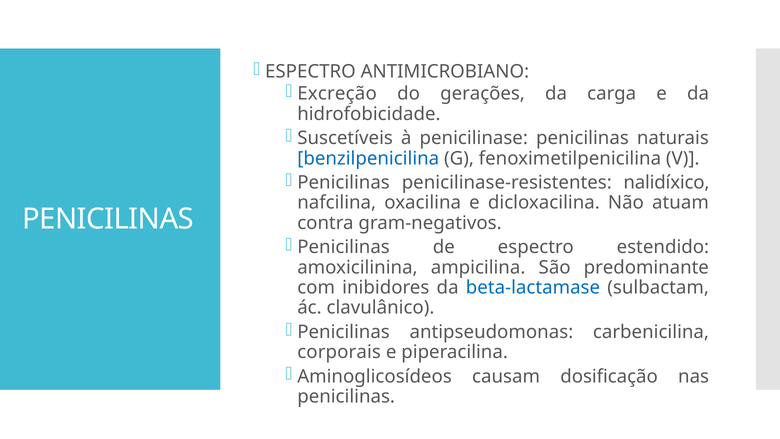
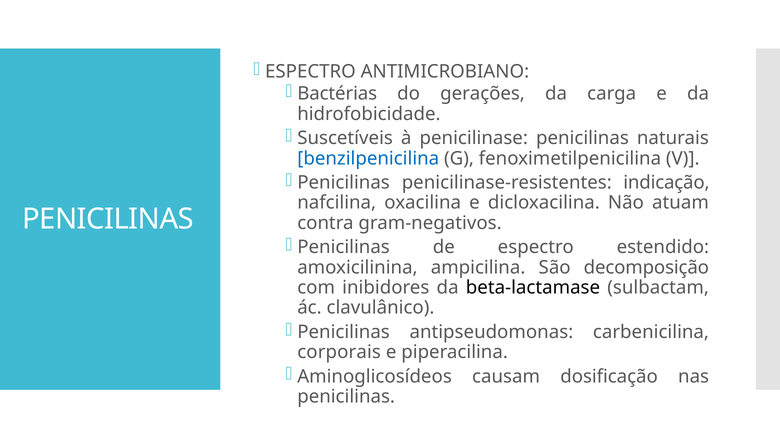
Excreção: Excreção -> Bactérias
nalidíxico: nalidíxico -> indicação
predominante: predominante -> decomposição
beta-lactamase colour: blue -> black
